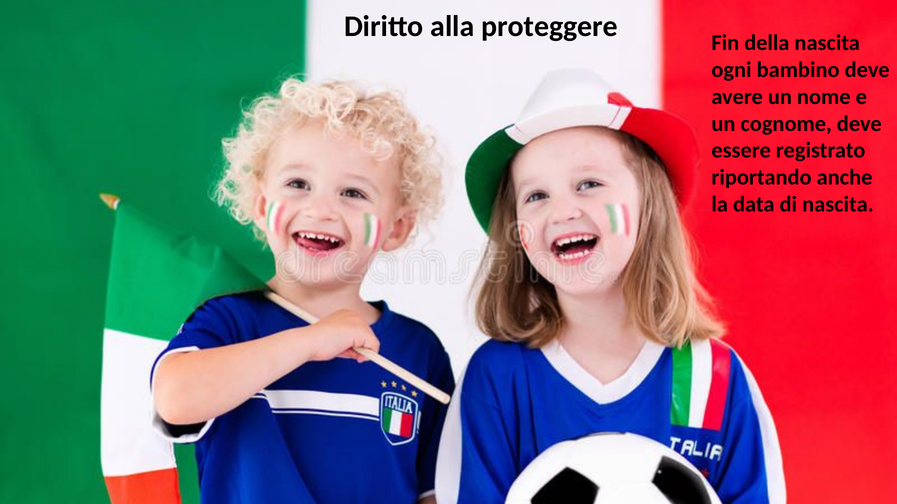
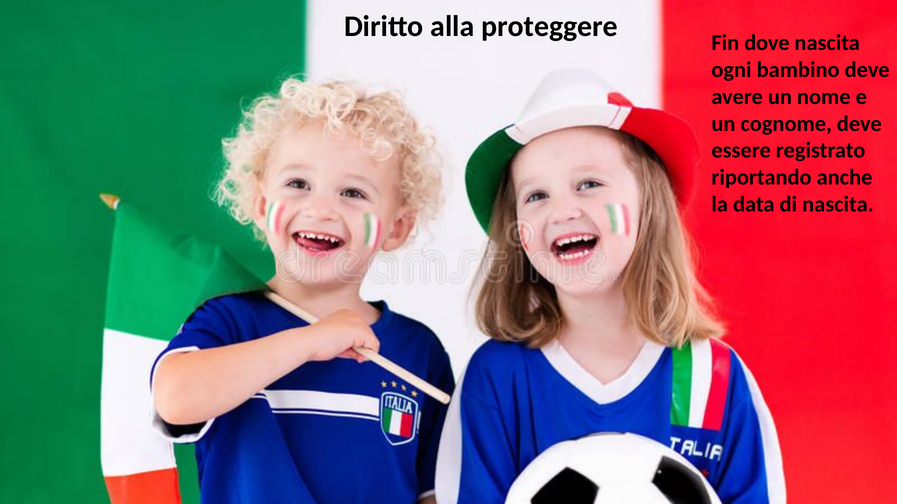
della: della -> dove
